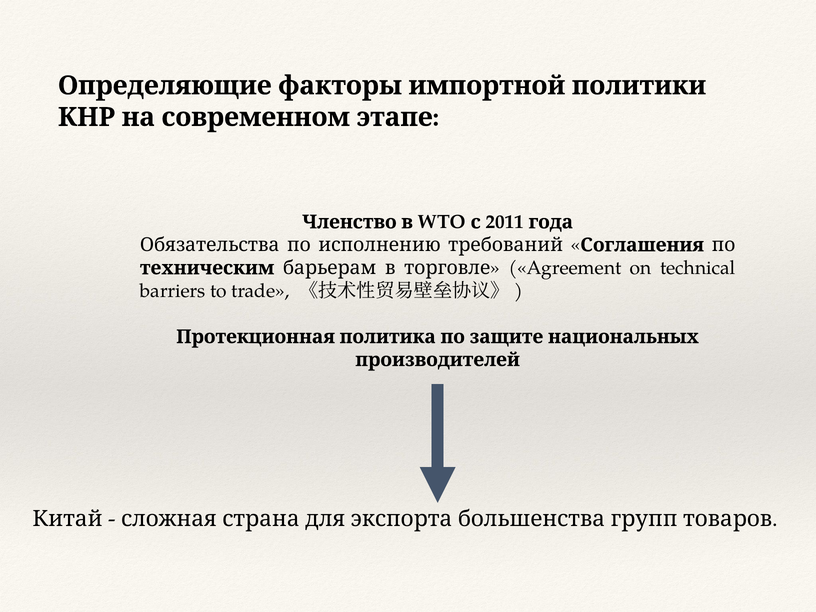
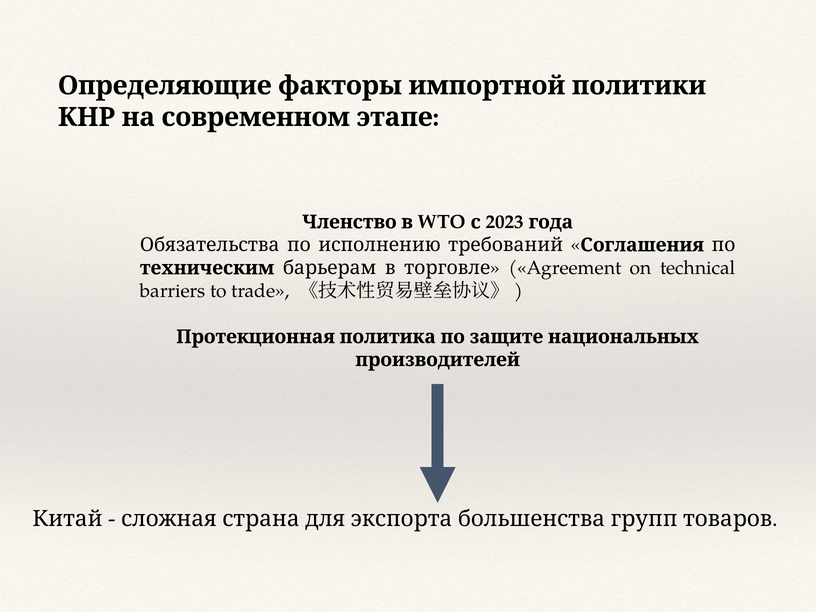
2011: 2011 -> 2023
